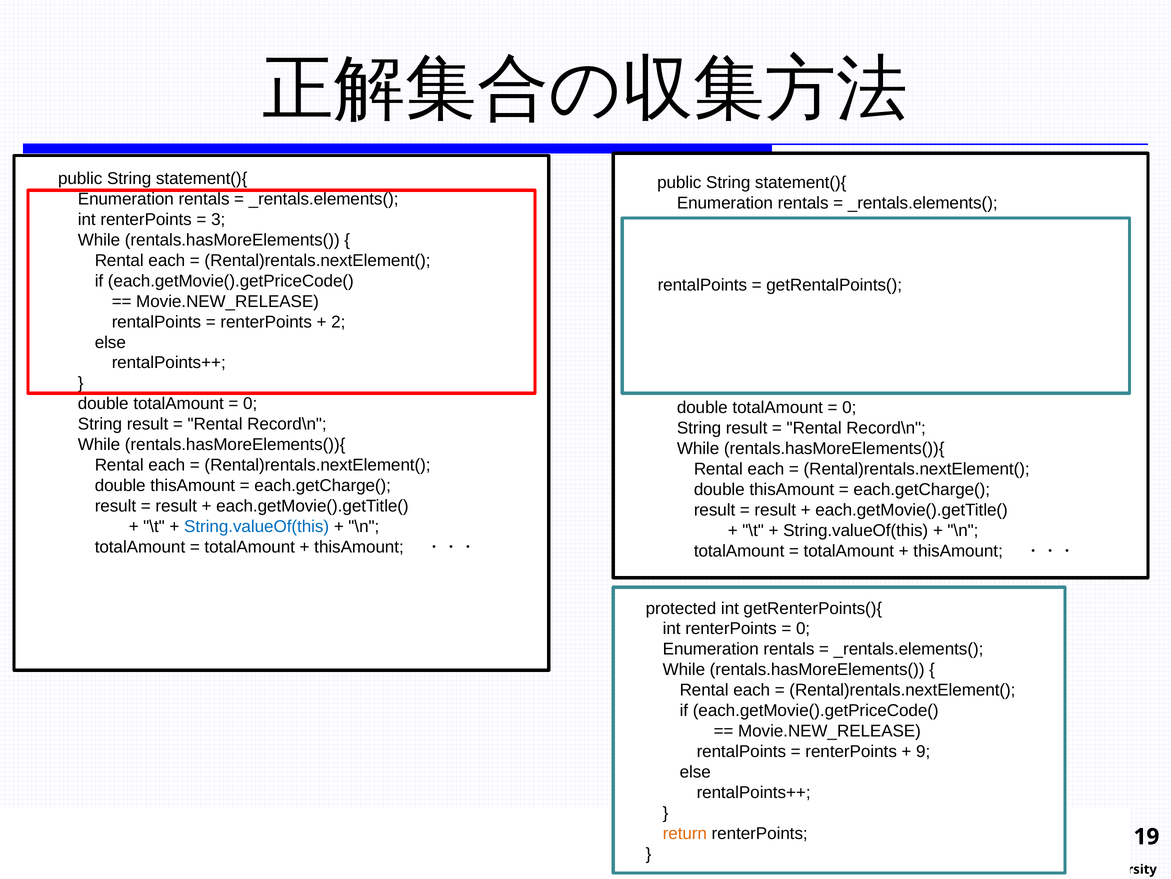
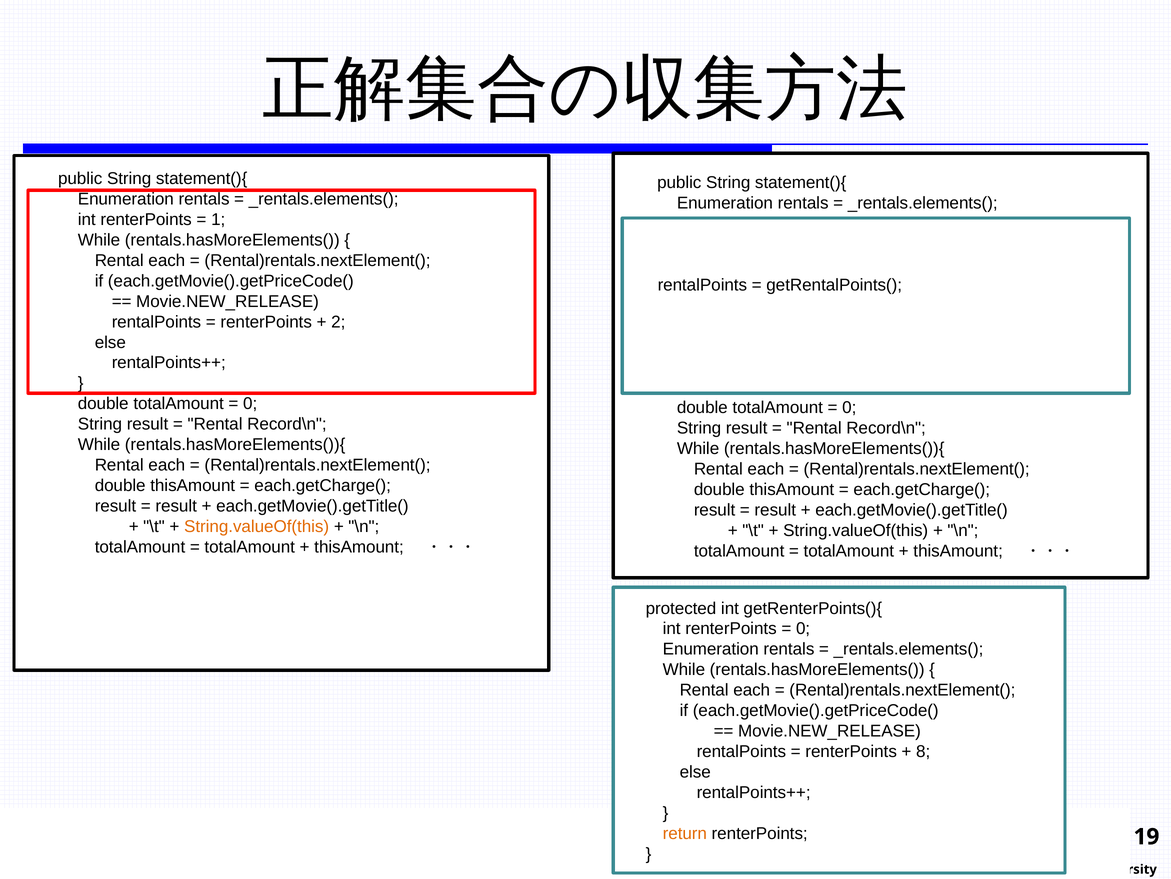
3: 3 -> 1
String.valueOf(this at (257, 526) colour: blue -> orange
9: 9 -> 8
